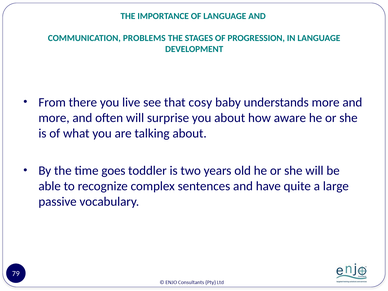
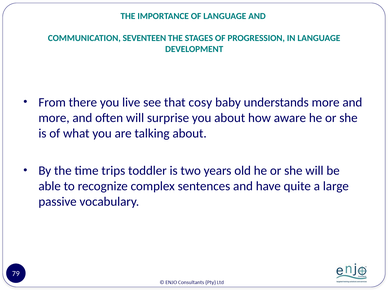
PROBLEMS: PROBLEMS -> SEVENTEEN
goes: goes -> trips
